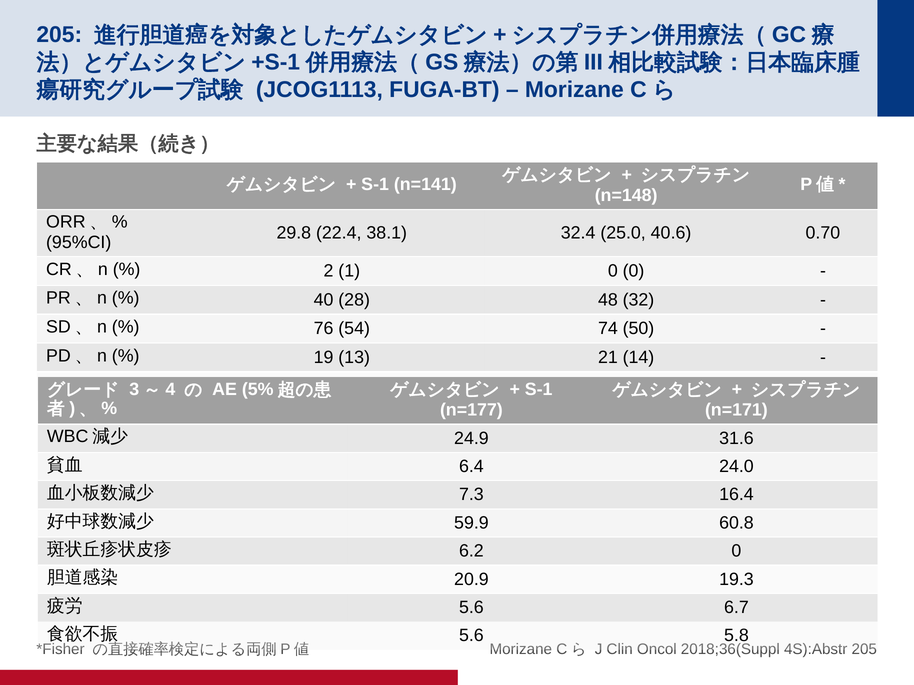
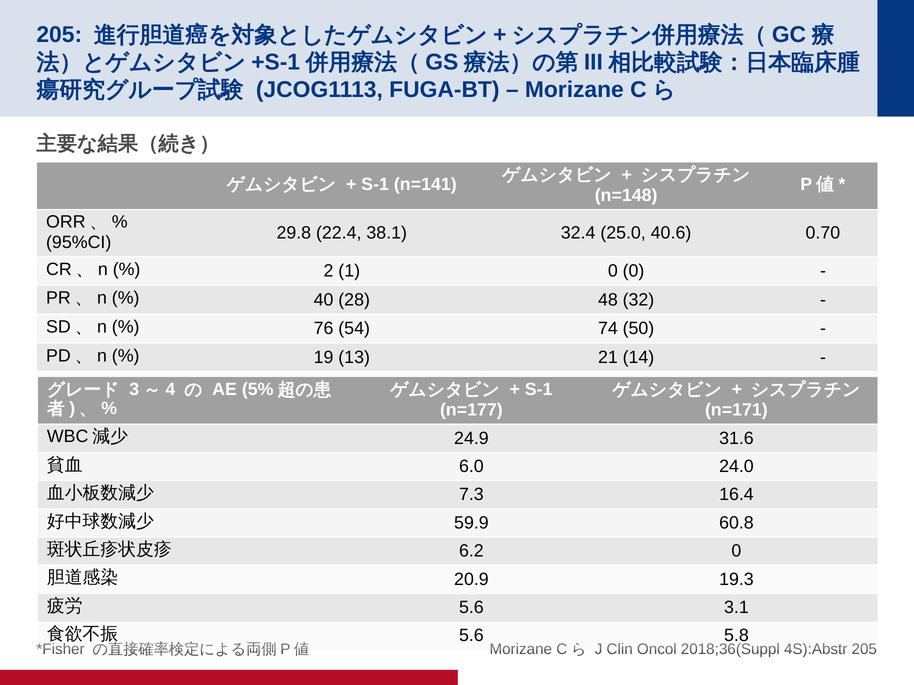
6.4: 6.4 -> 6.0
6.7: 6.7 -> 3.1
